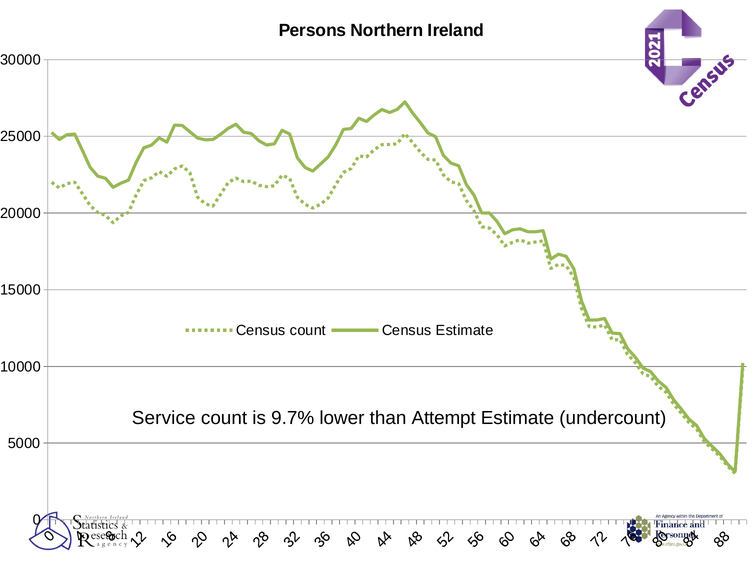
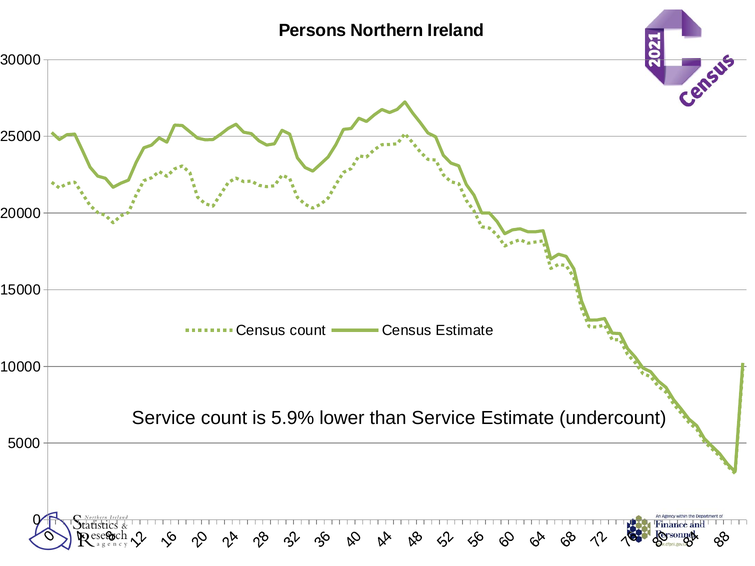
9.7%: 9.7% -> 5.9%
than Attempt: Attempt -> Service
